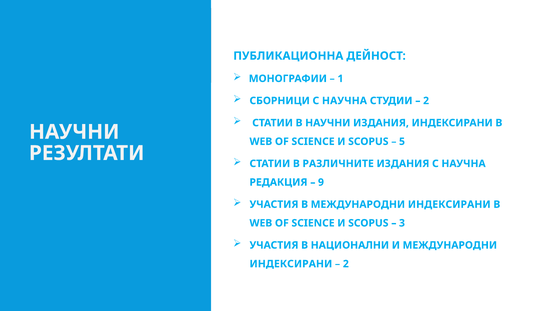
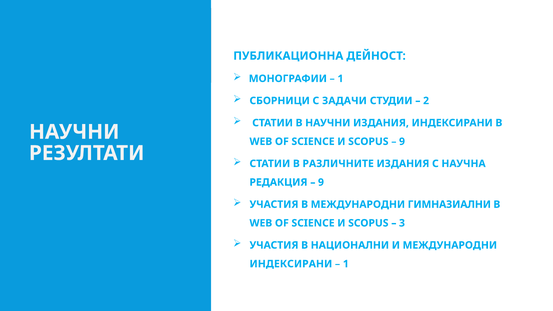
СБОРНИЦИ С НАУЧНА: НАУЧНА -> ЗАДАЧИ
5 at (402, 142): 5 -> 9
В МЕЖДУНАРОДНИ ИНДЕКСИРАНИ: ИНДЕКСИРАНИ -> ГИМНАЗИАЛНИ
2 at (346, 264): 2 -> 1
